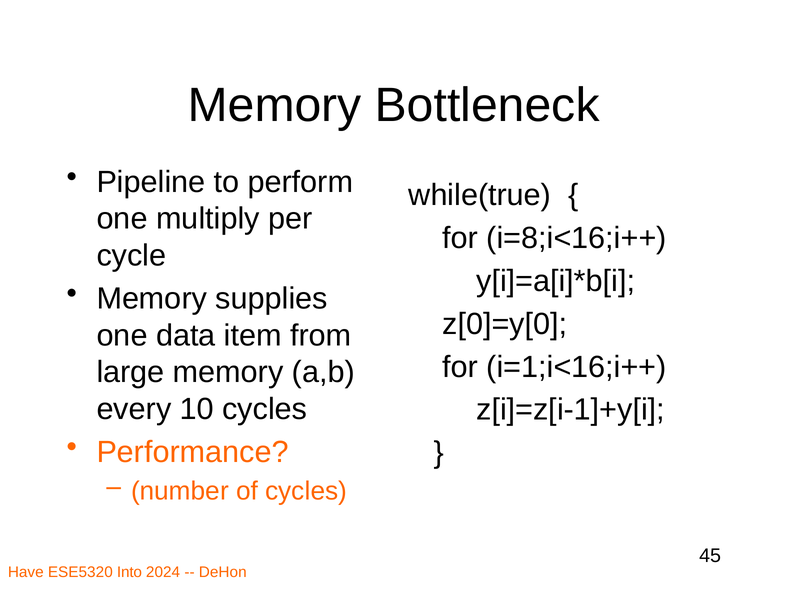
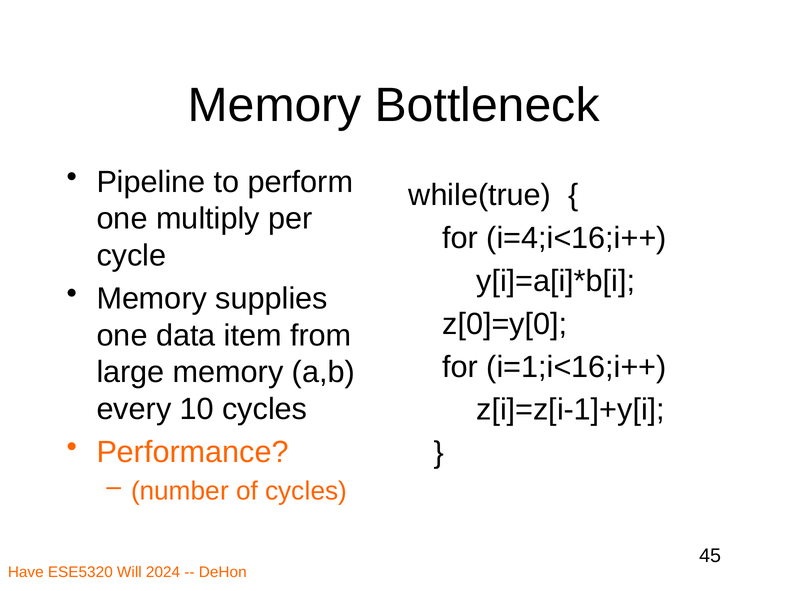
i=8;i<16;i++: i=8;i<16;i++ -> i=4;i<16;i++
Into: Into -> Will
